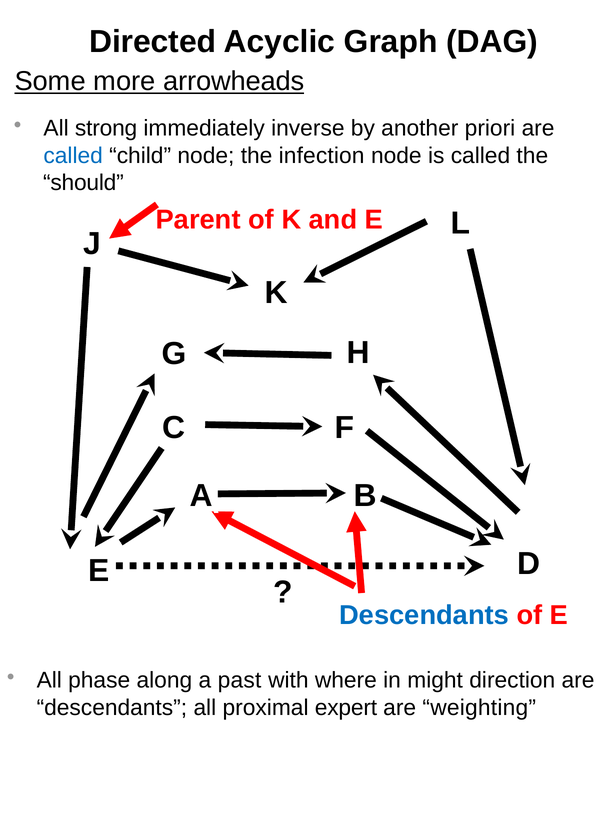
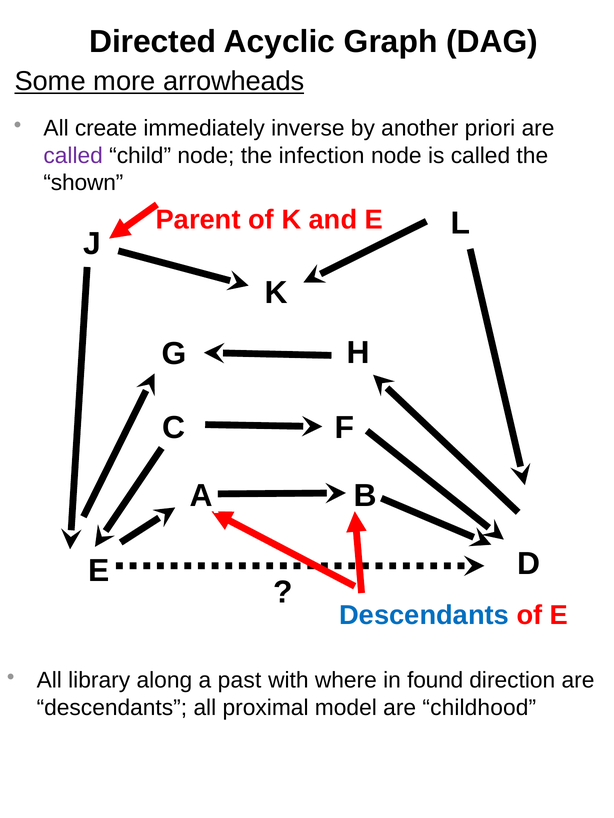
strong: strong -> create
called at (73, 156) colour: blue -> purple
should: should -> shown
phase: phase -> library
might: might -> found
expert: expert -> model
weighting: weighting -> childhood
